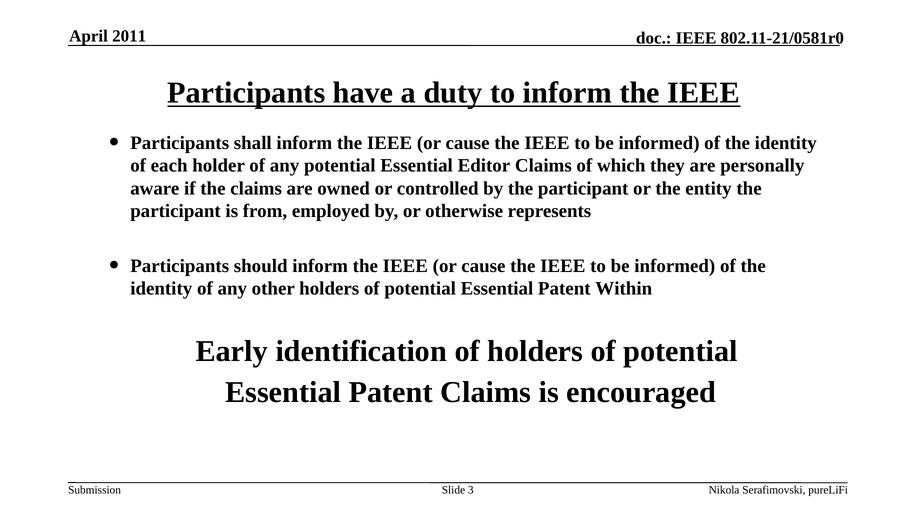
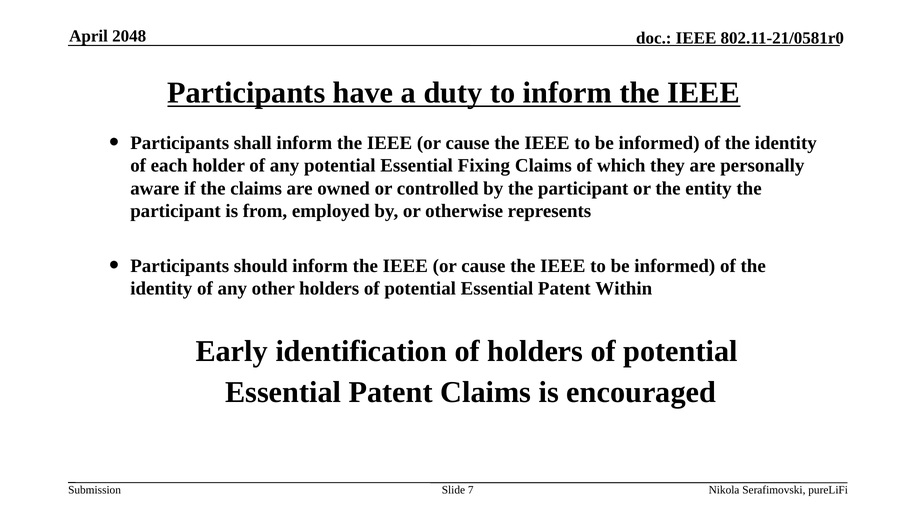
2011: 2011 -> 2048
Editor: Editor -> Fixing
3: 3 -> 7
